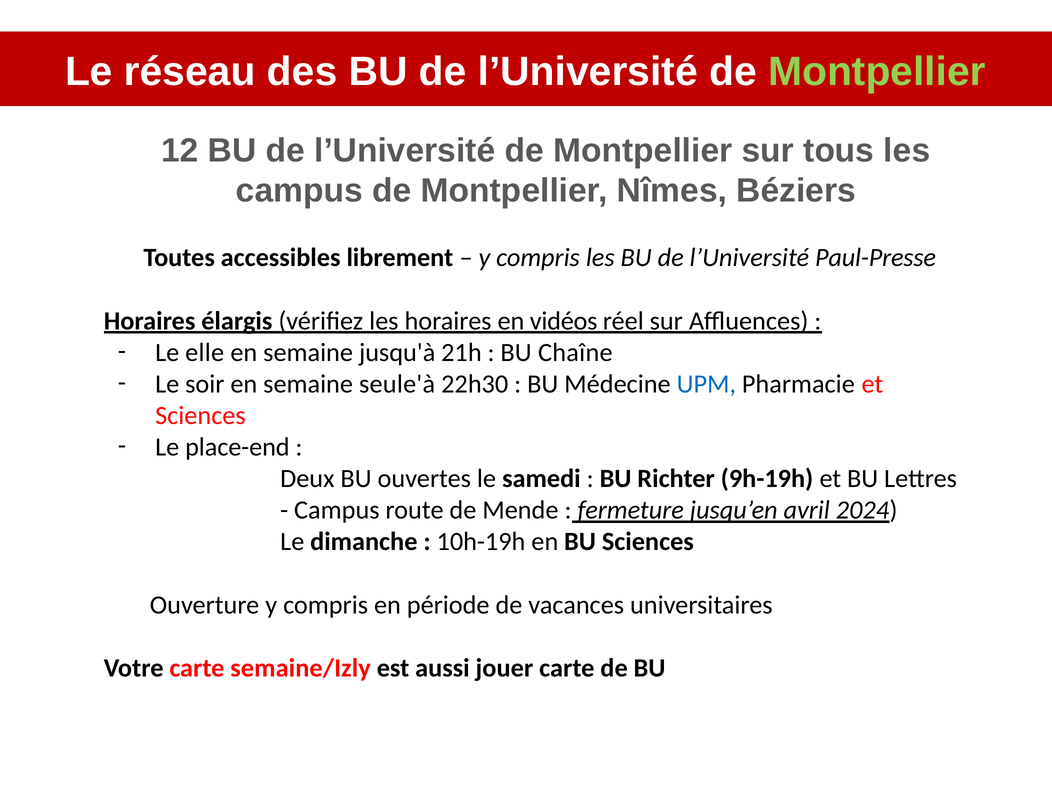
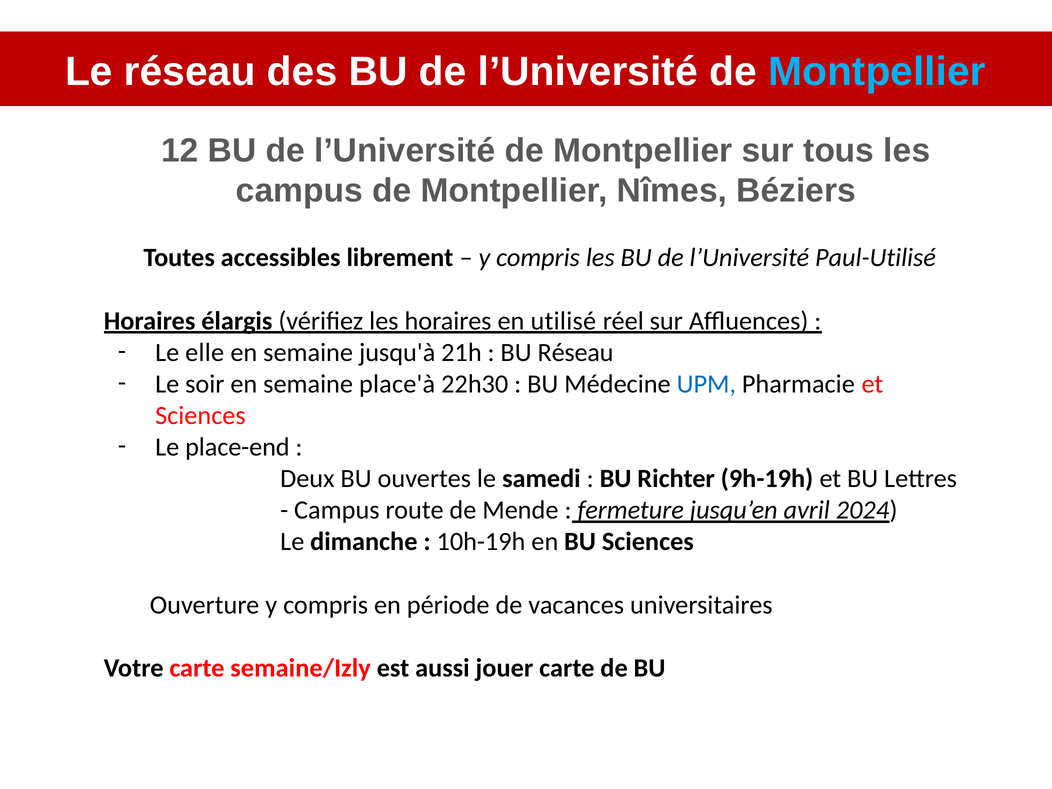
Montpellier at (877, 72) colour: light green -> light blue
Paul-Presse: Paul-Presse -> Paul-Utilisé
vidéos: vidéos -> utilisé
BU Chaîne: Chaîne -> Réseau
seule'à: seule'à -> place'à
